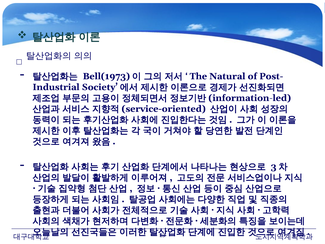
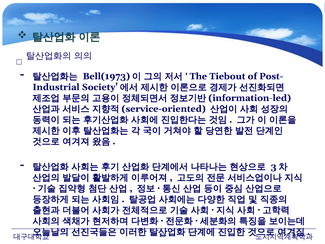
Natural: Natural -> Tiebout
